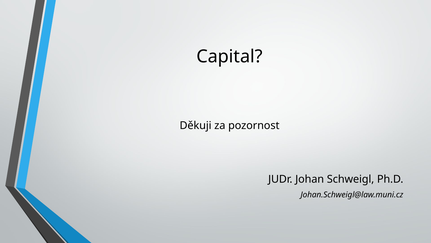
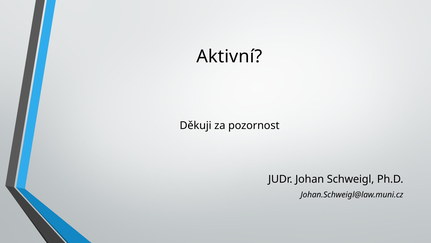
Capital: Capital -> Aktivní
